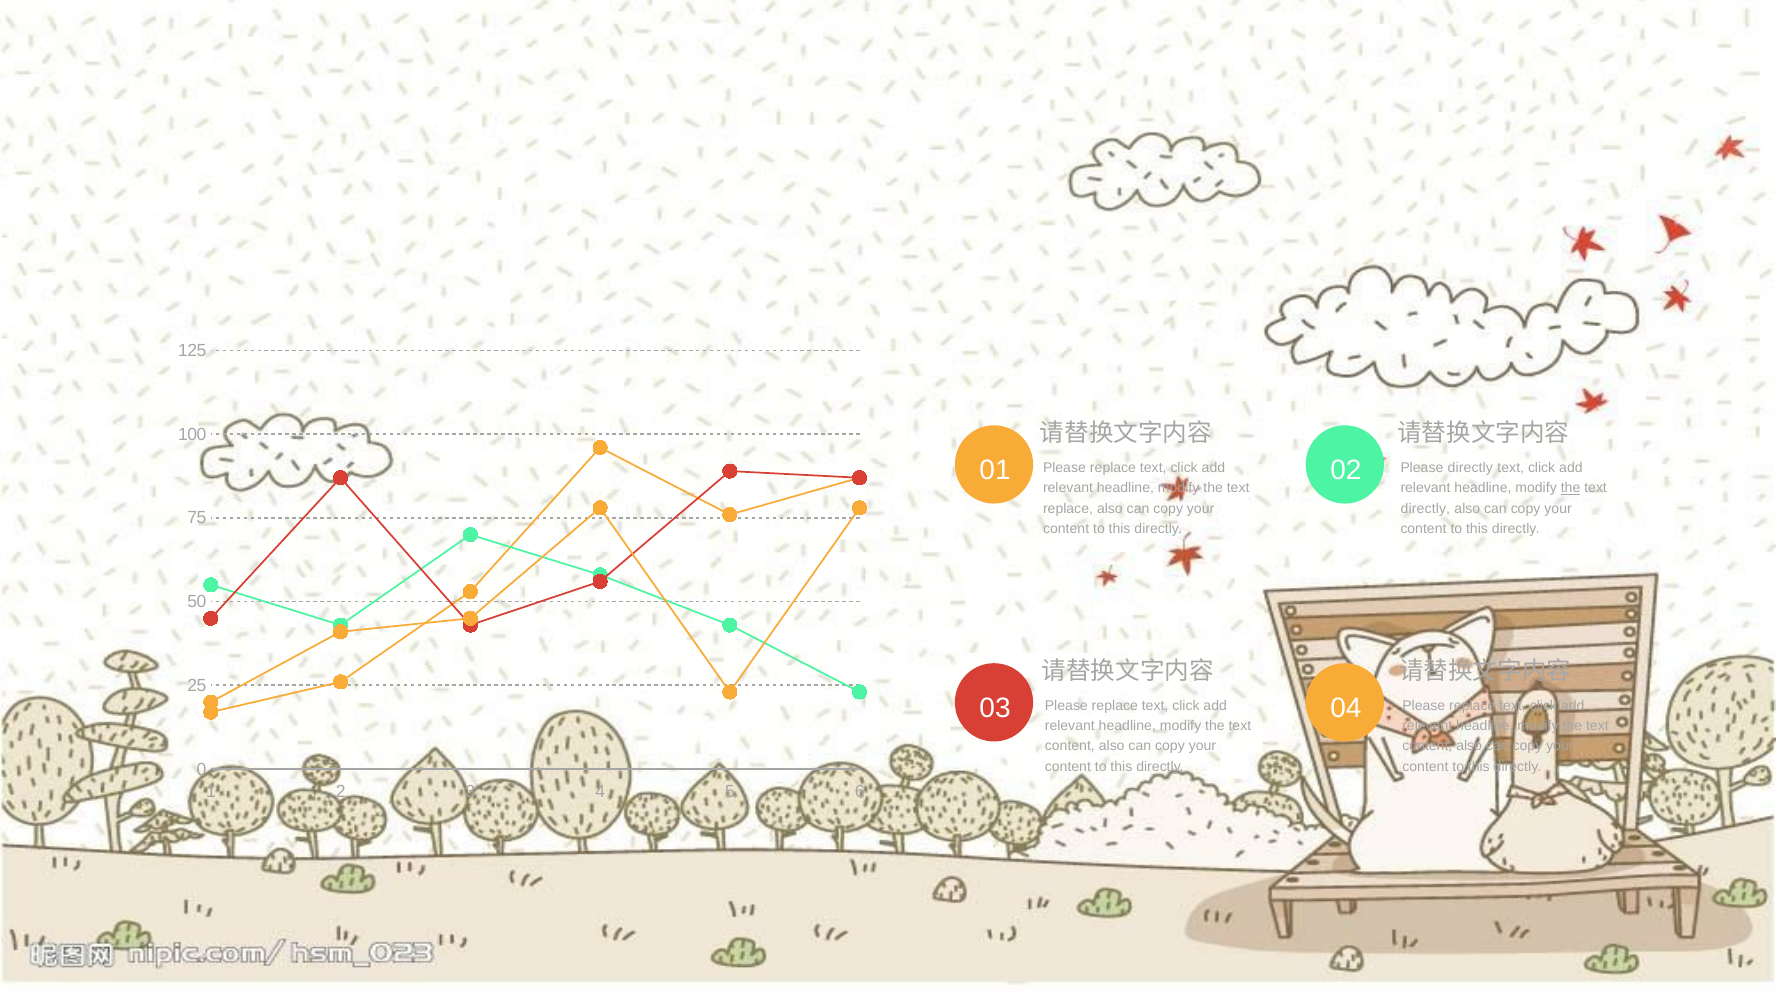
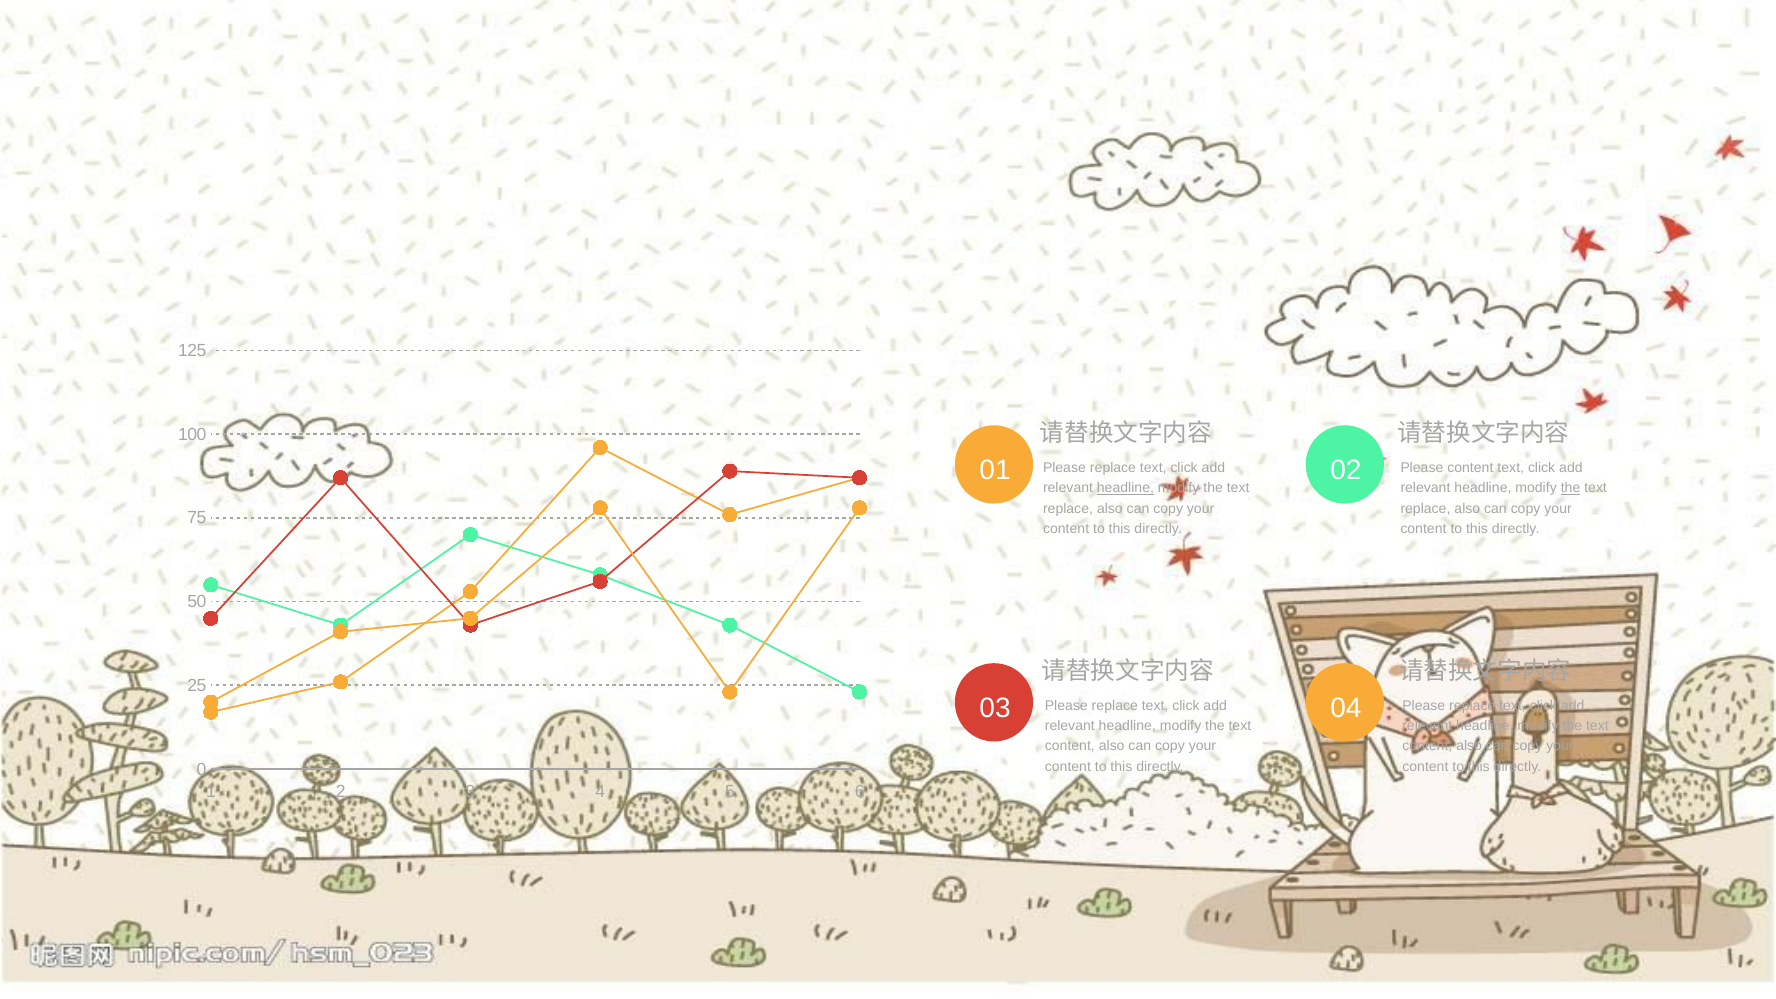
Please directly: directly -> content
headline at (1125, 488) underline: none -> present
directly at (1425, 508): directly -> replace
